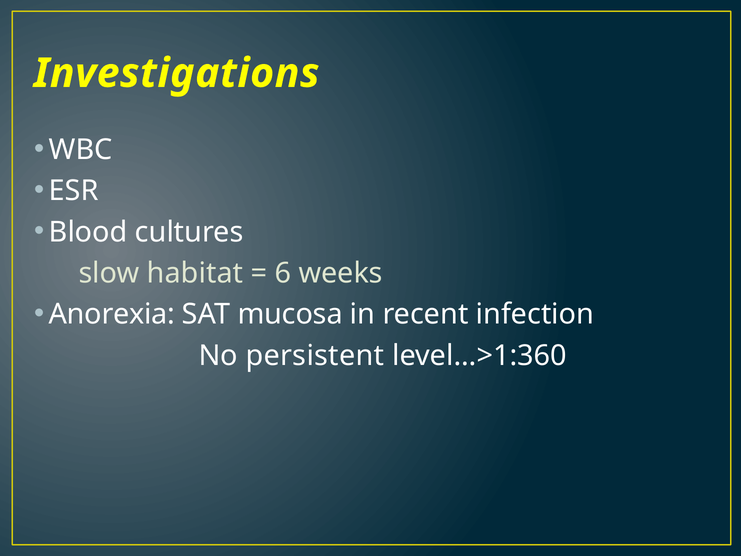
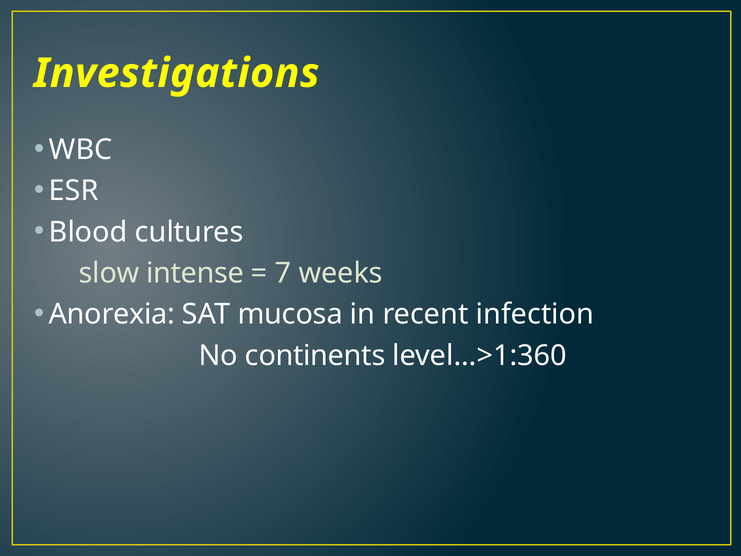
habitat: habitat -> intense
6: 6 -> 7
persistent: persistent -> continents
